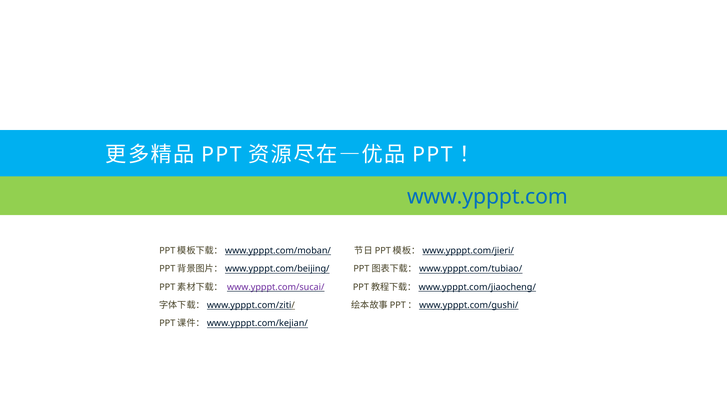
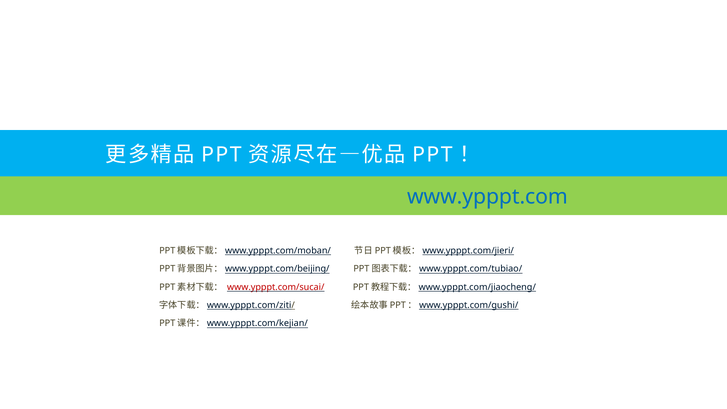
www.ypppt.com/sucai/ colour: purple -> red
